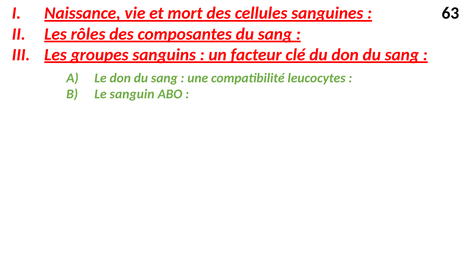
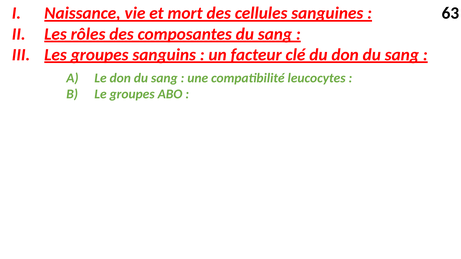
Le sanguin: sanguin -> groupes
